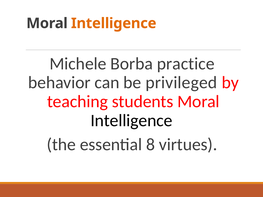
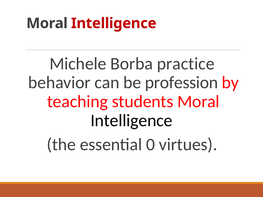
Intelligence at (114, 23) colour: orange -> red
privileged: privileged -> profession
8: 8 -> 0
